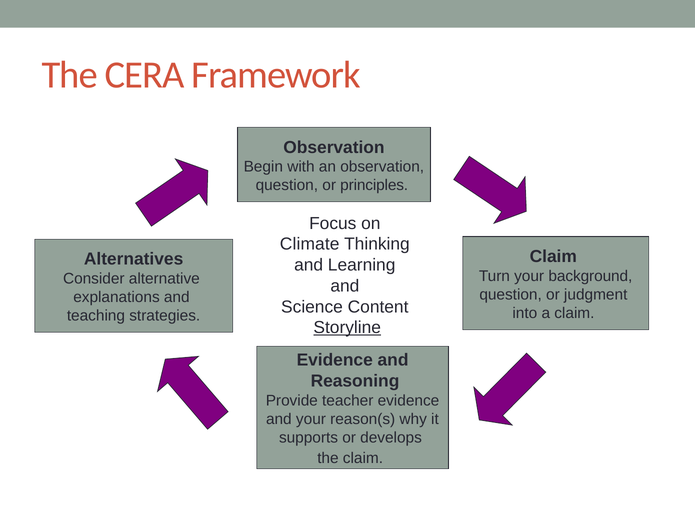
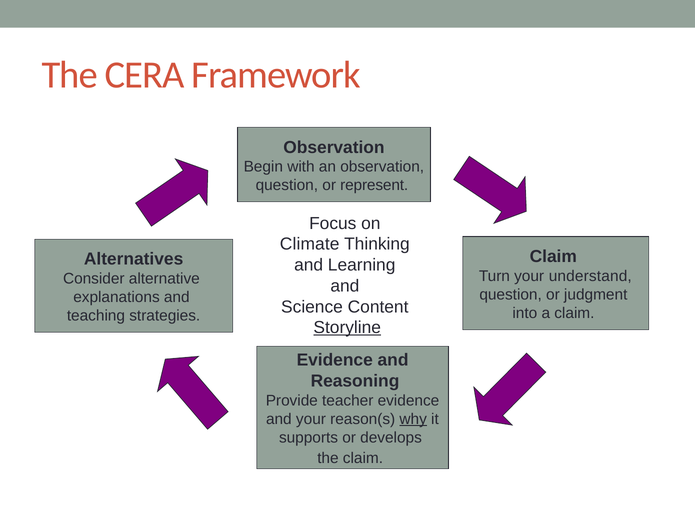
principles: principles -> represent
background: background -> understand
why underline: none -> present
